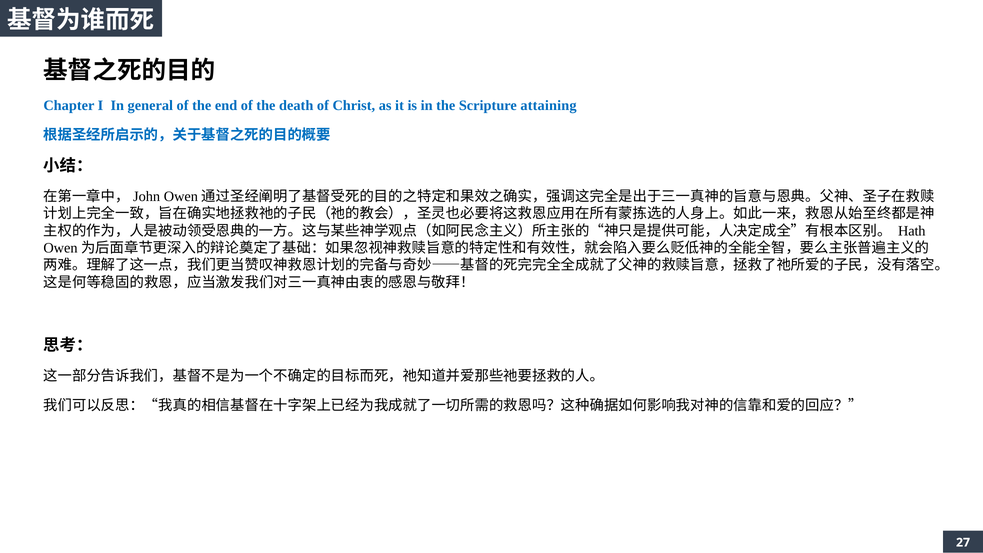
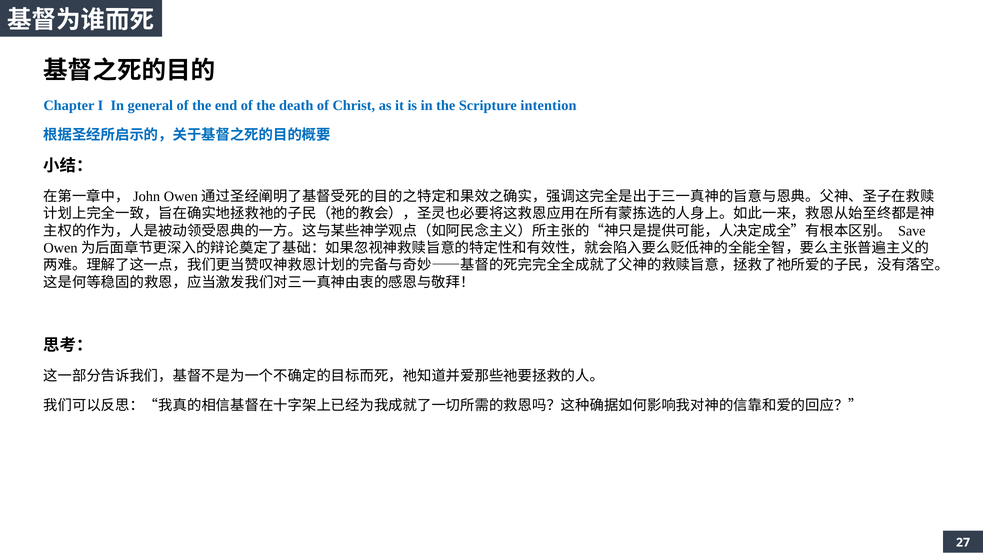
attaining: attaining -> intention
Hath: Hath -> Save
